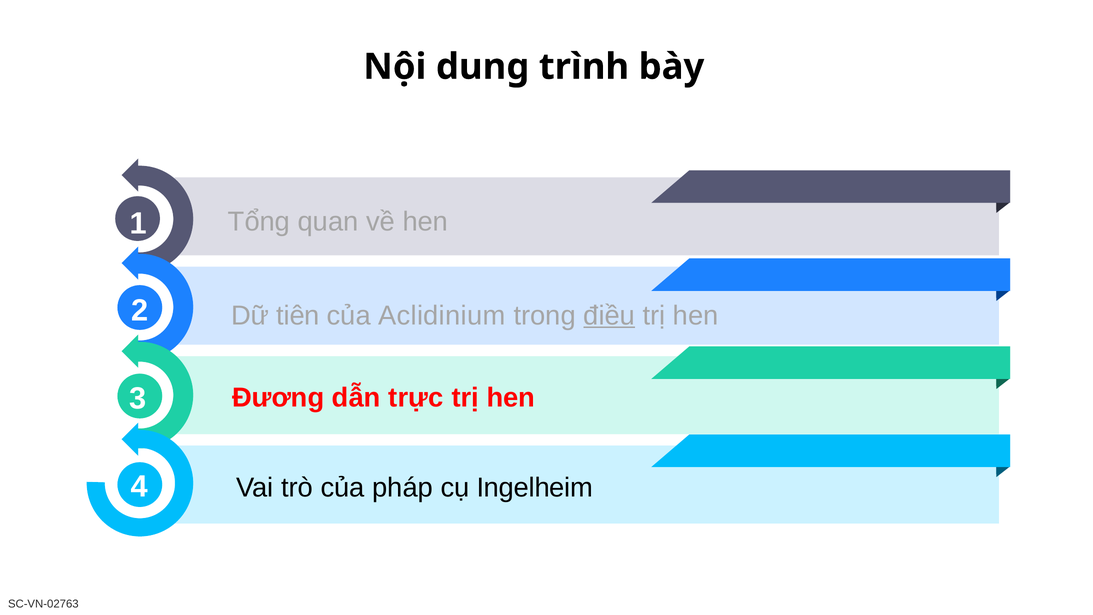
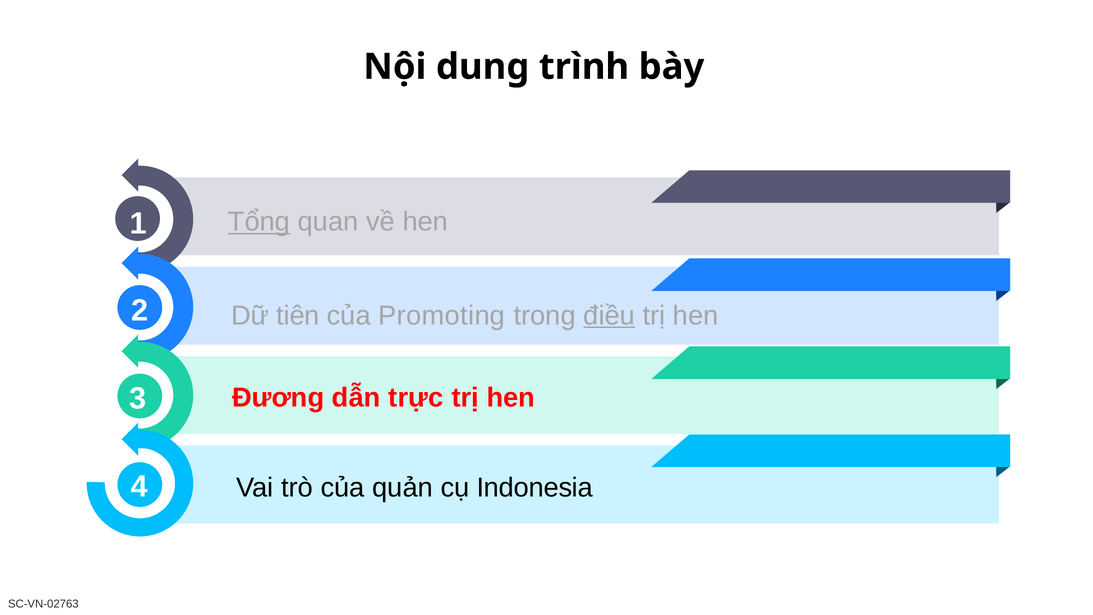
Tổng underline: none -> present
Aclidinium: Aclidinium -> Promoting
pháp: pháp -> quản
Ingelheim: Ingelheim -> Indonesia
